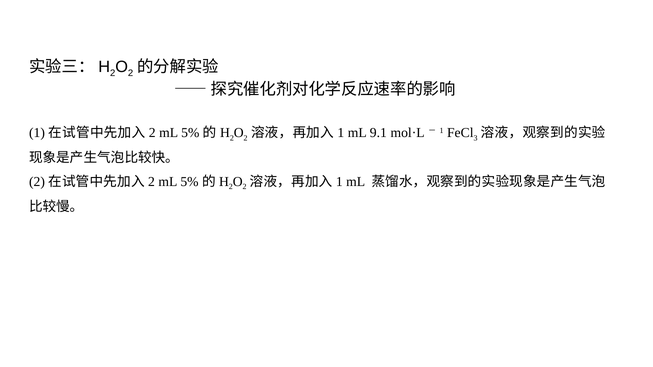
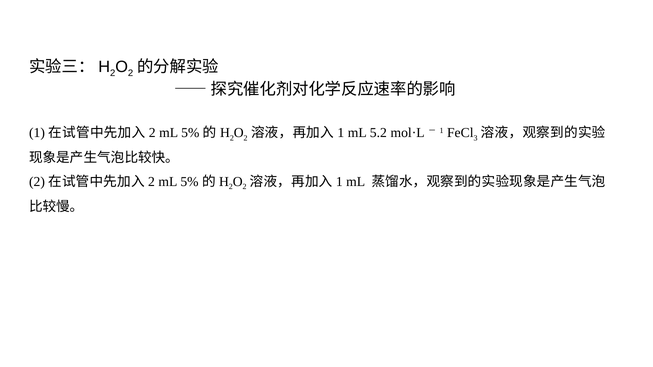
9.1: 9.1 -> 5.2
